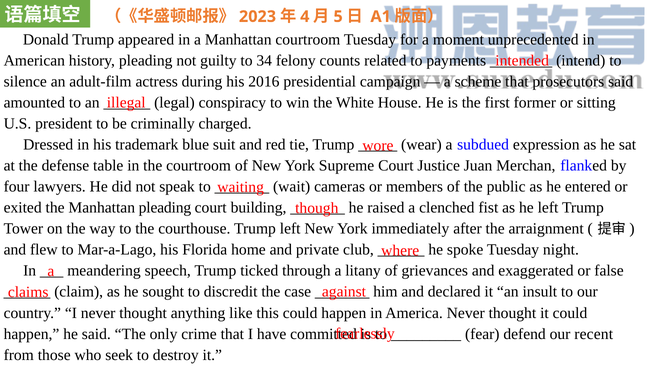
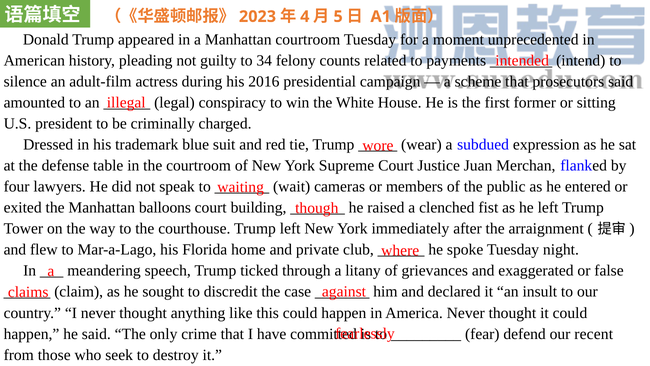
Manhattan pleading: pleading -> balloons
